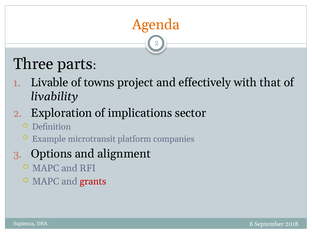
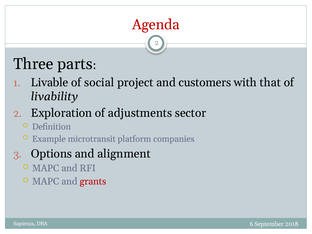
Agenda colour: orange -> red
towns: towns -> social
effectively: effectively -> customers
implications: implications -> adjustments
